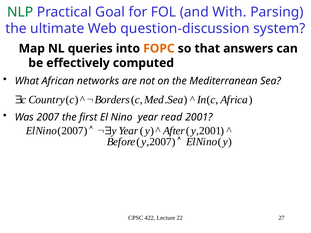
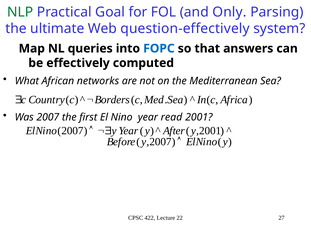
With: With -> Only
question-discussion: question-discussion -> question-effectively
FOPC colour: orange -> blue
